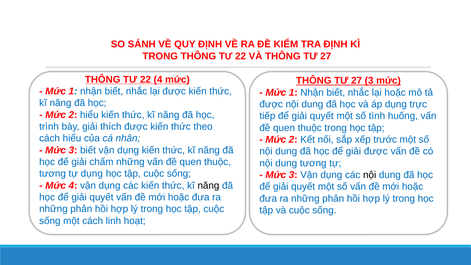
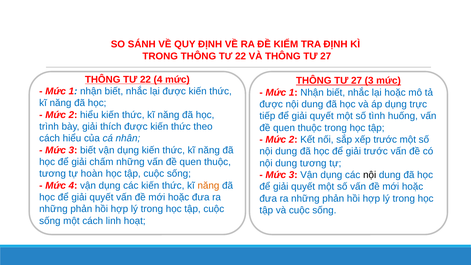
giải được: được -> trước
tự dụng: dụng -> hoàn
năng at (208, 185) colour: black -> orange
